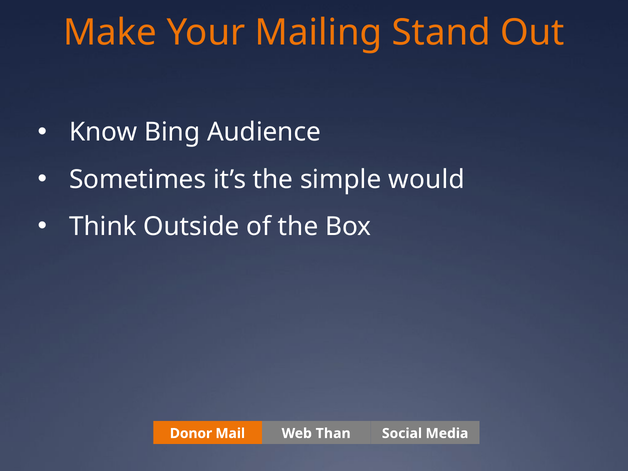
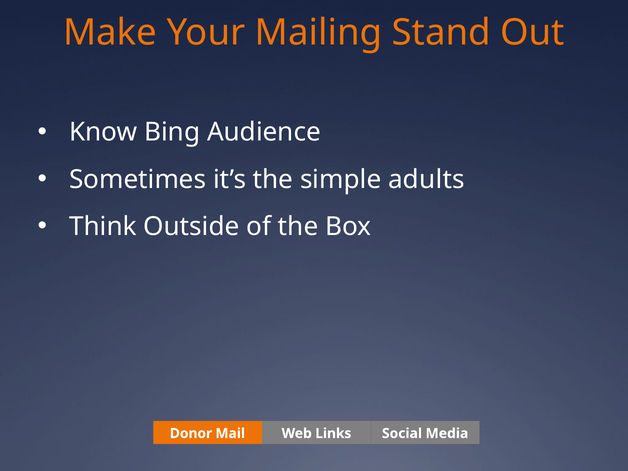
would: would -> adults
Than: Than -> Links
